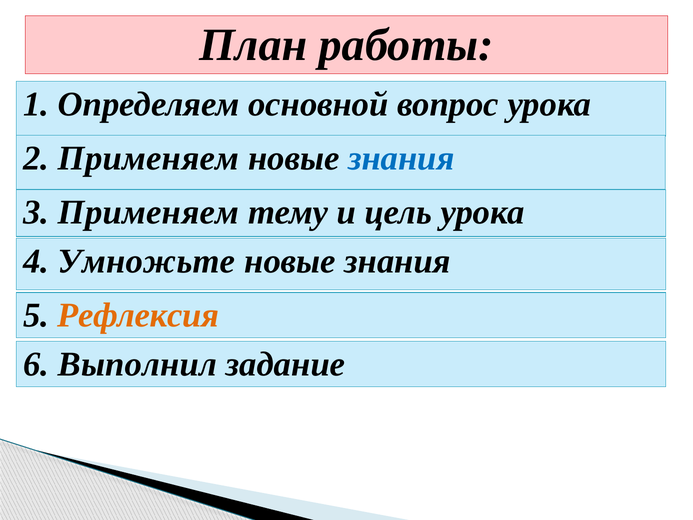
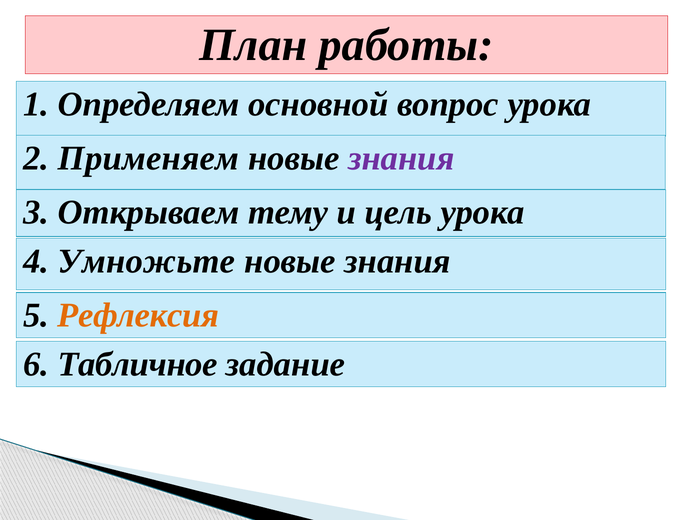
знания at (401, 158) colour: blue -> purple
3 Применяем: Применяем -> Открываем
Выполнил: Выполнил -> Табличное
